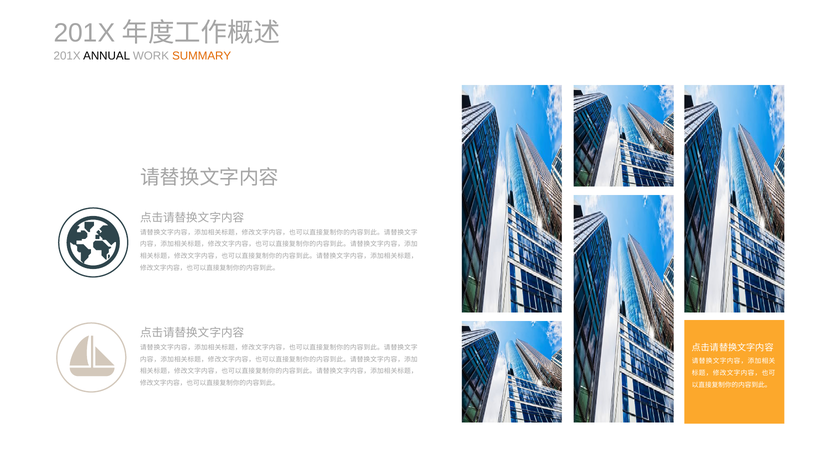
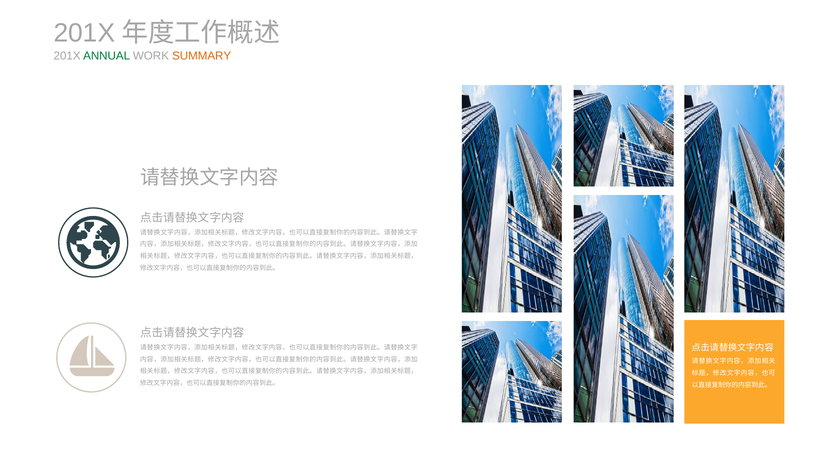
ANNUAL colour: black -> green
